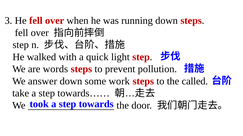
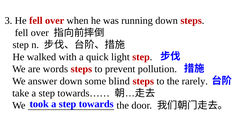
work: work -> blind
called: called -> rarely
